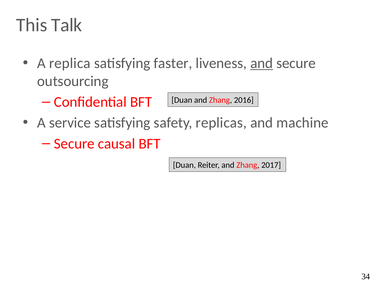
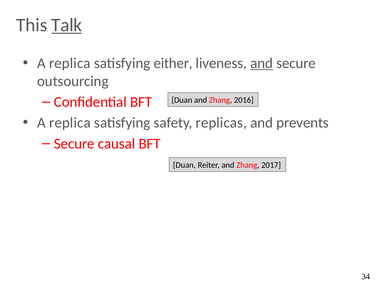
Talk underline: none -> present
faster: faster -> either
service at (70, 123): service -> replica
machine: machine -> prevents
